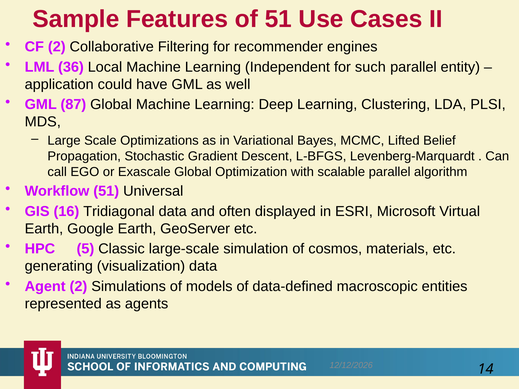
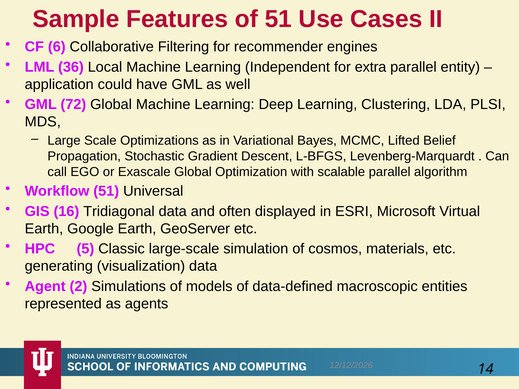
CF 2: 2 -> 6
such: such -> extra
87: 87 -> 72
